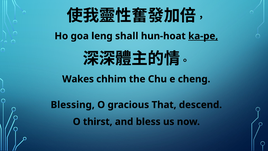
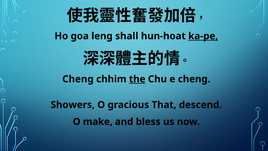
Wakes at (78, 79): Wakes -> Cheng
the underline: none -> present
Blessing: Blessing -> Showers
thirst: thirst -> make
